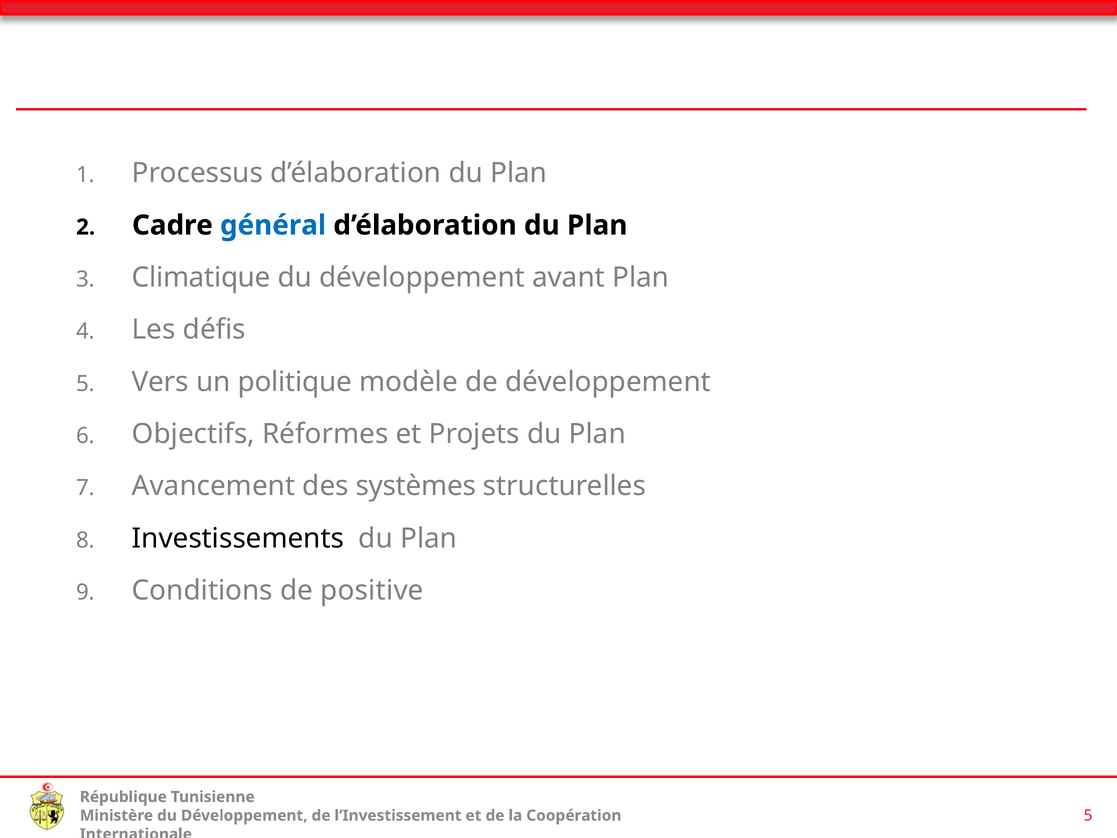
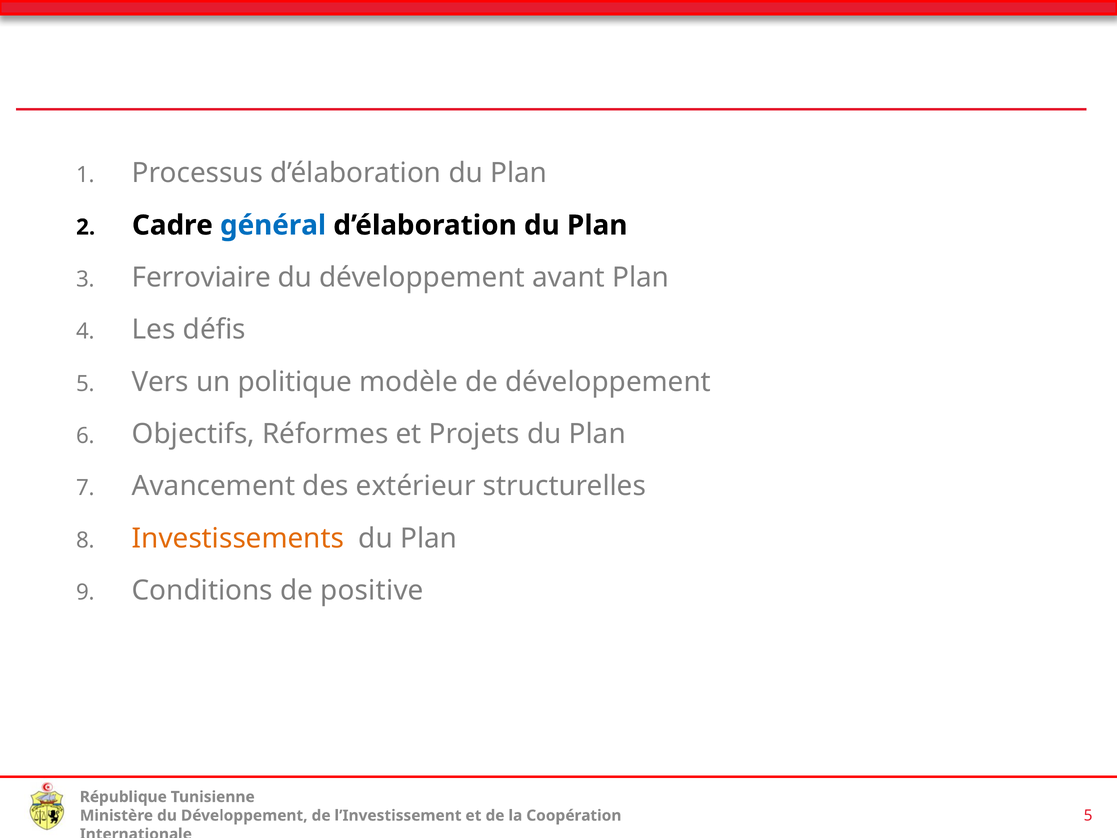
Climatique: Climatique -> Ferroviaire
systèmes: systèmes -> extérieur
Investissements colour: black -> orange
